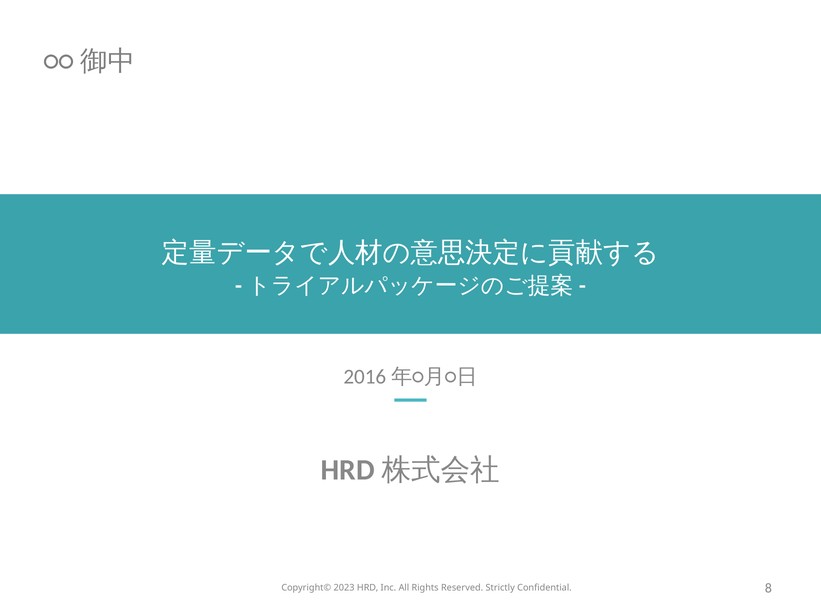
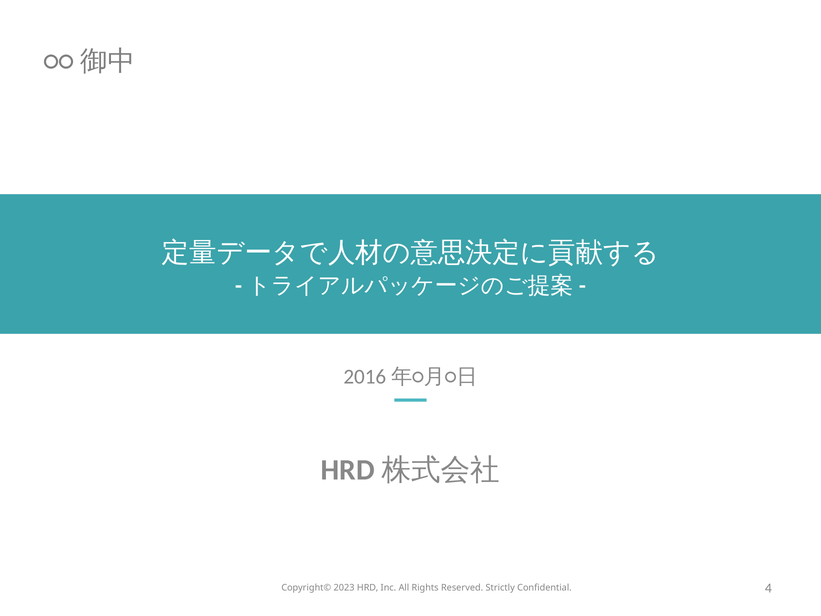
8: 8 -> 4
